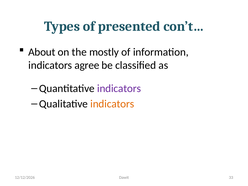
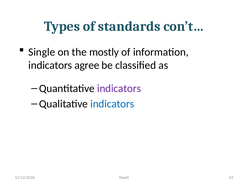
presented: presented -> standards
About: About -> Single
indicators at (112, 104) colour: orange -> blue
